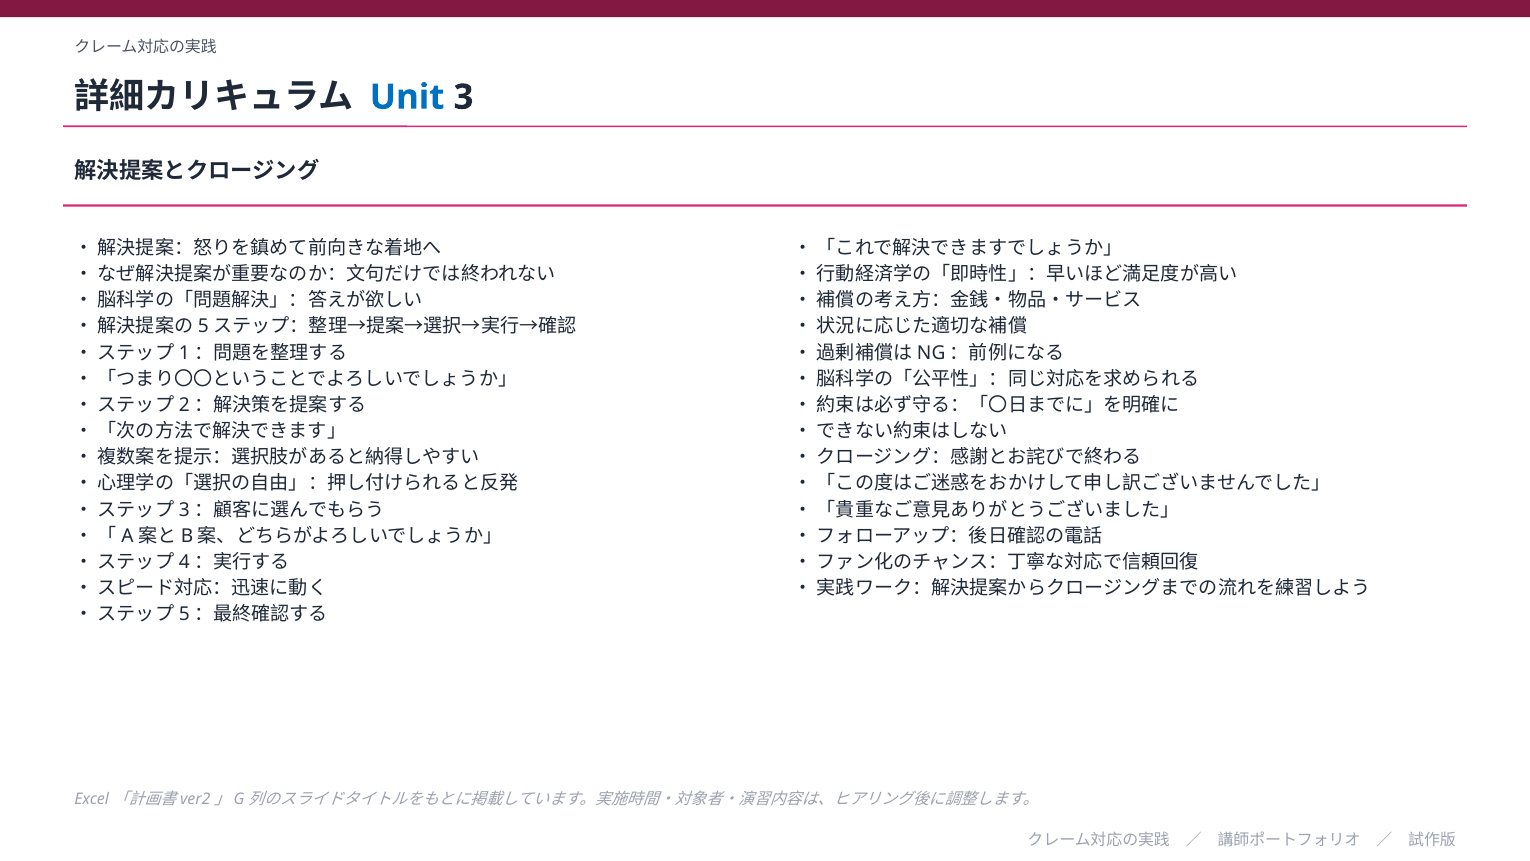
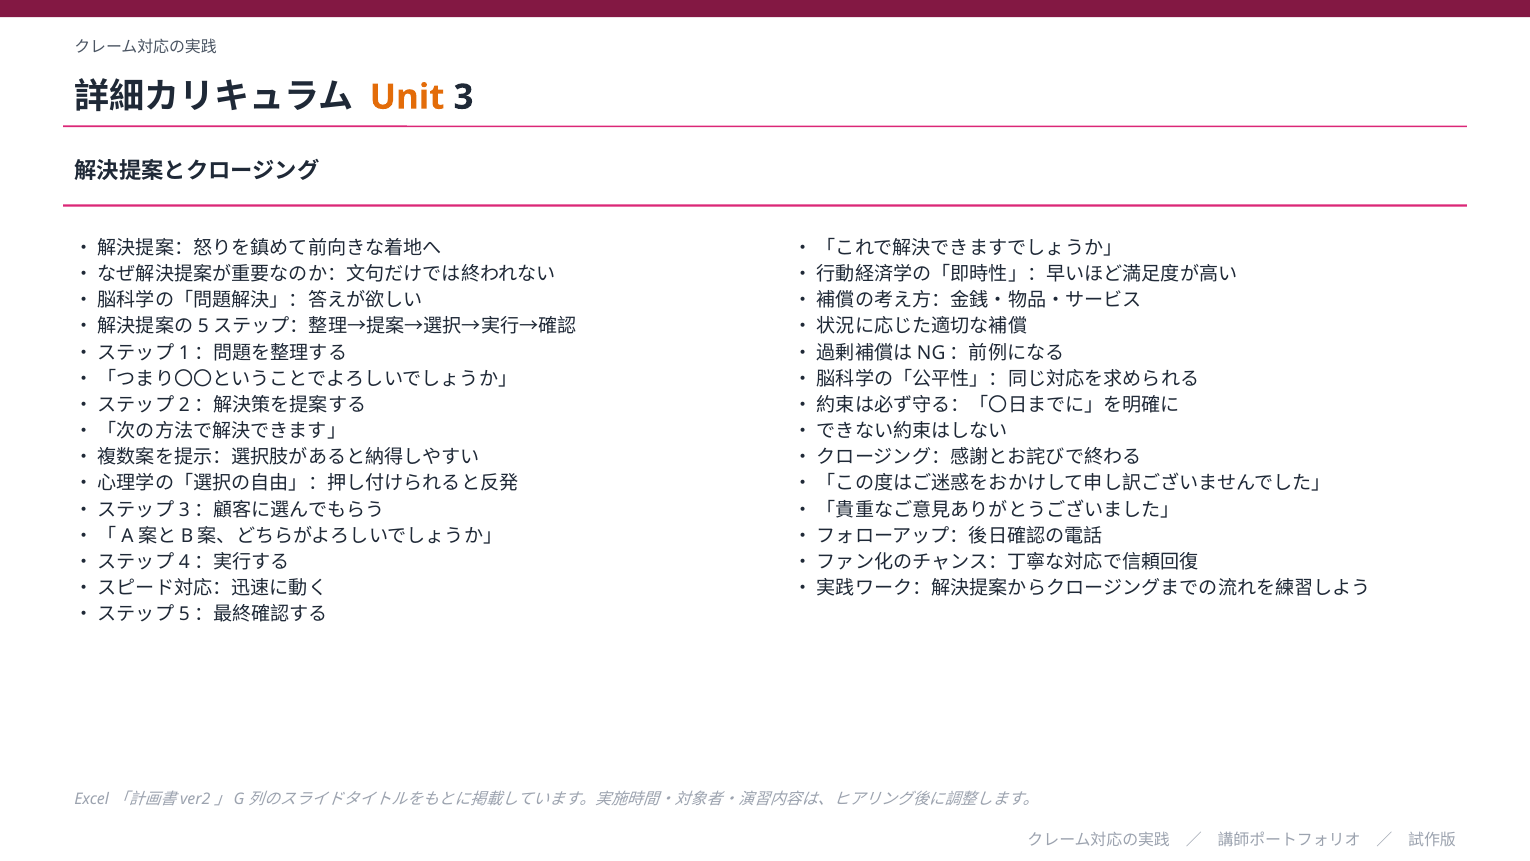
Unit colour: blue -> orange
